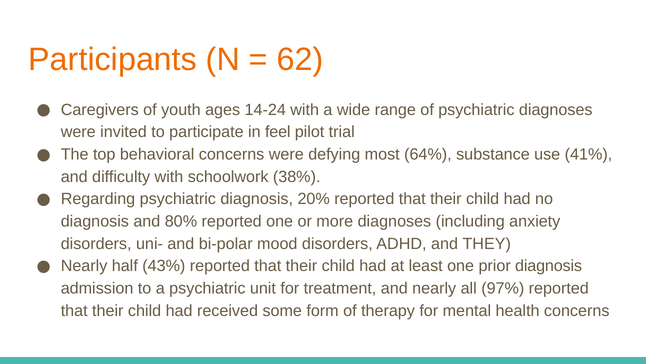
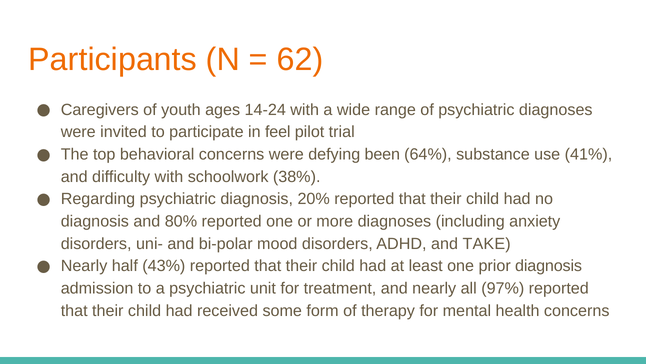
most: most -> been
THEY: THEY -> TAKE
